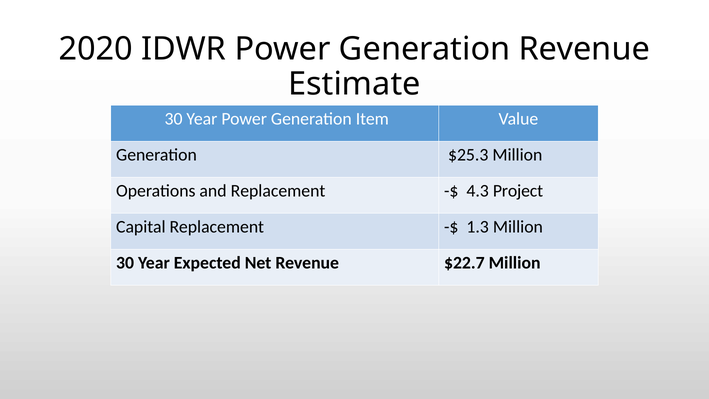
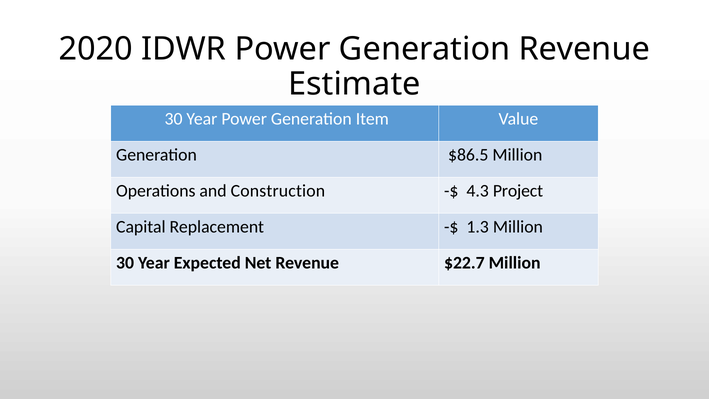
$25.3: $25.3 -> $86.5
and Replacement: Replacement -> Construction
